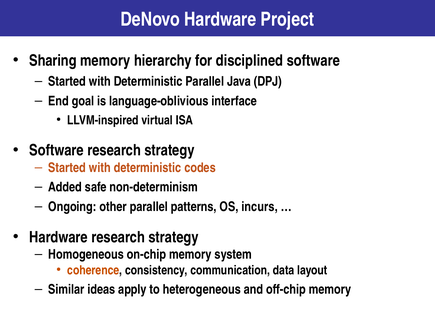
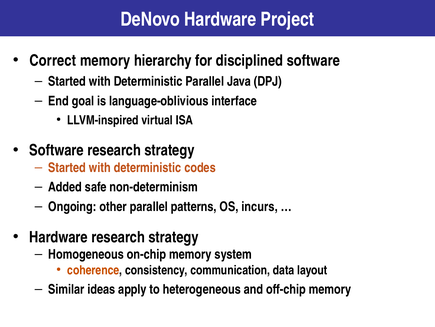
Sharing: Sharing -> Correct
